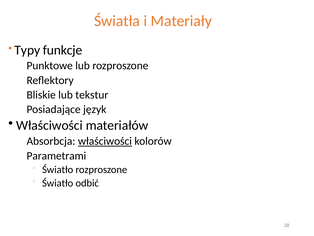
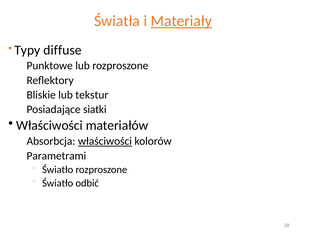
Materiały underline: none -> present
funkcje: funkcje -> diffuse
język: język -> siatki
